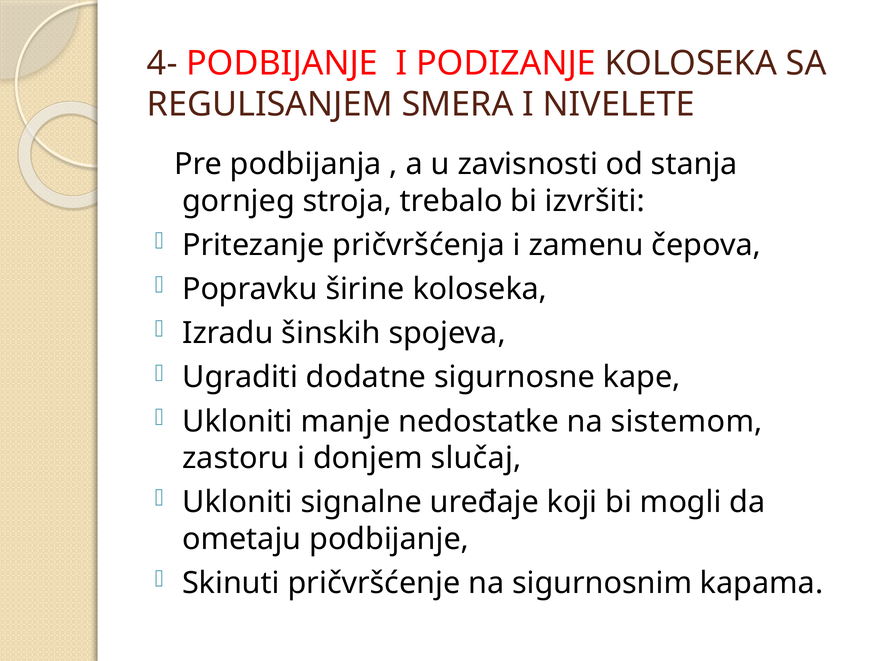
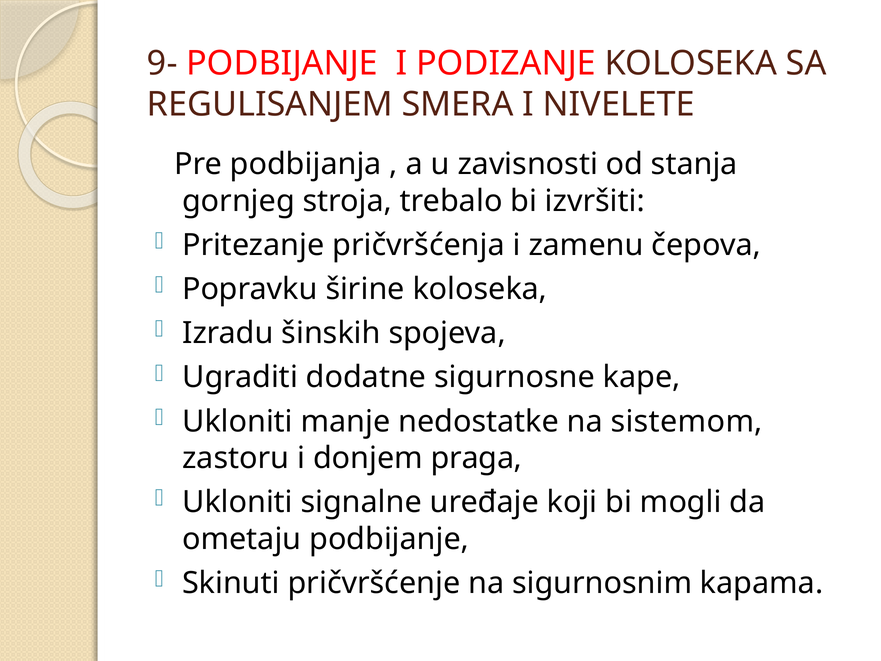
4-: 4- -> 9-
slučaj: slučaj -> praga
